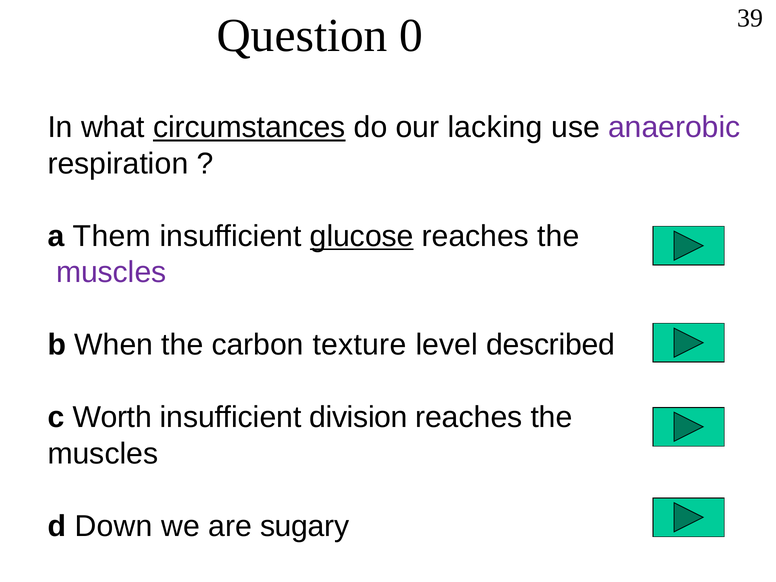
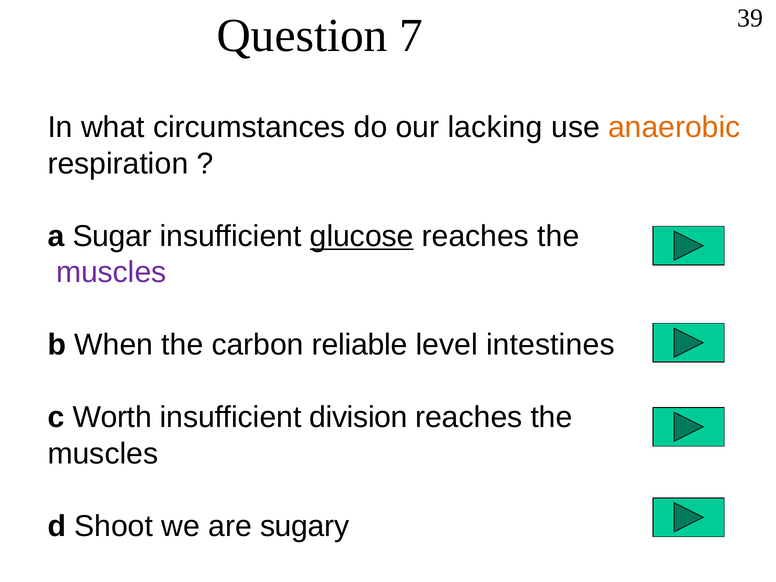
0: 0 -> 7
circumstances underline: present -> none
anaerobic colour: purple -> orange
Them: Them -> Sugar
texture: texture -> reliable
described: described -> intestines
Down: Down -> Shoot
